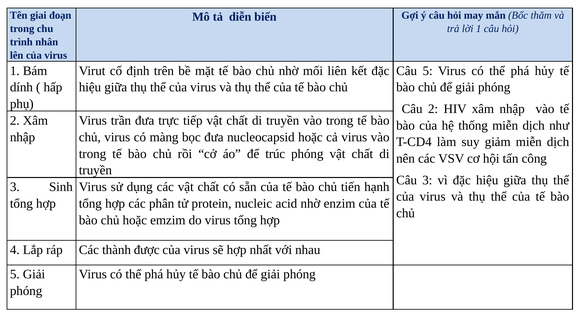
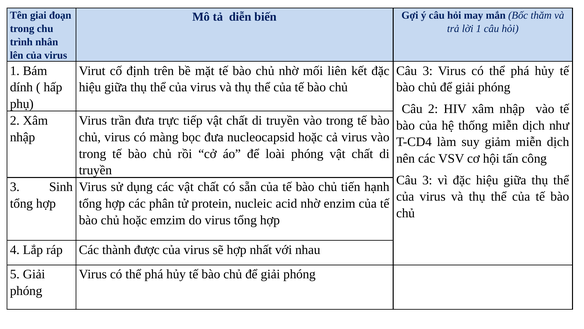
5 at (428, 71): 5 -> 3
trúc: trúc -> loài
